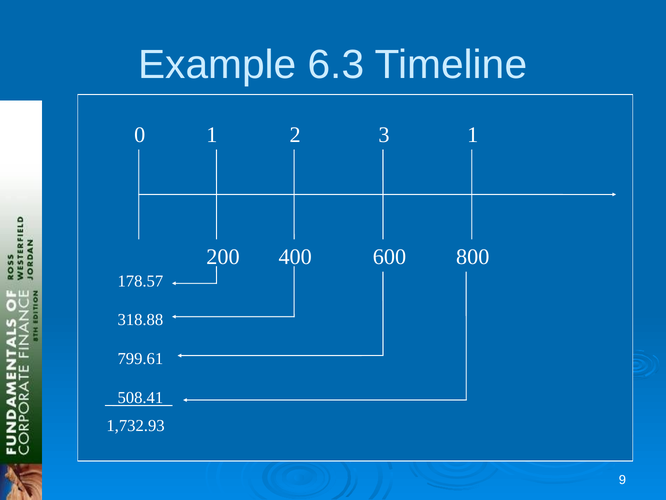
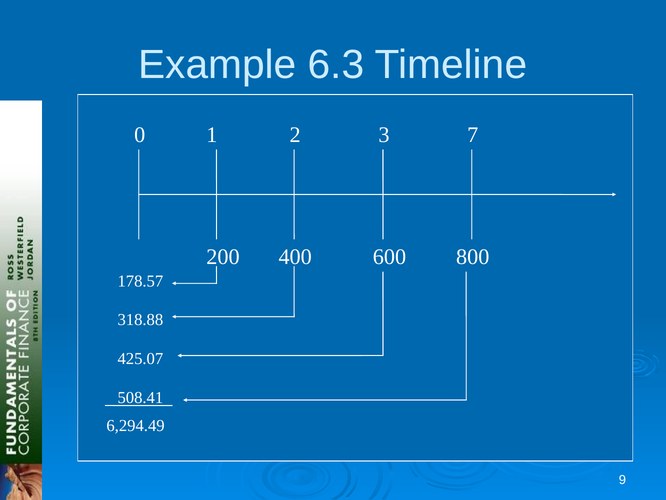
3 1: 1 -> 7
799.61: 799.61 -> 425.07
1,732.93: 1,732.93 -> 6,294.49
